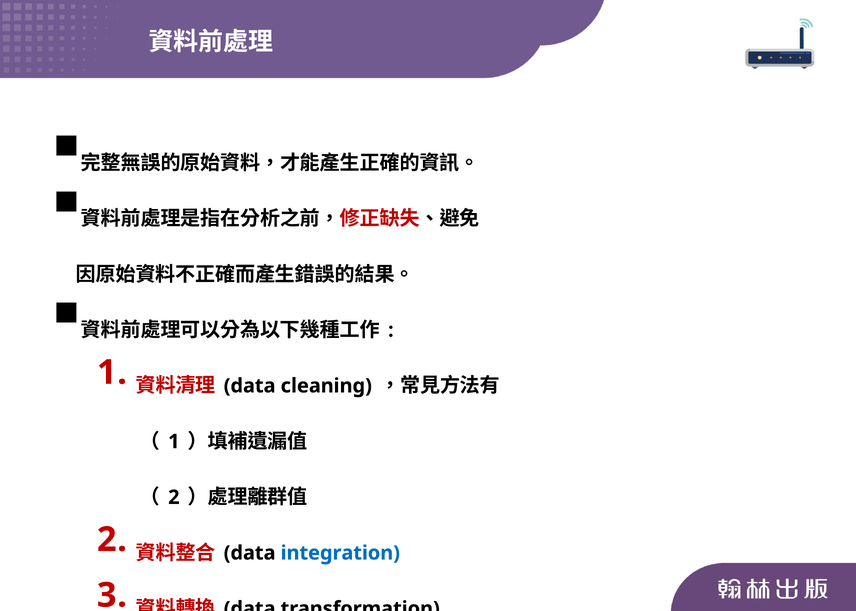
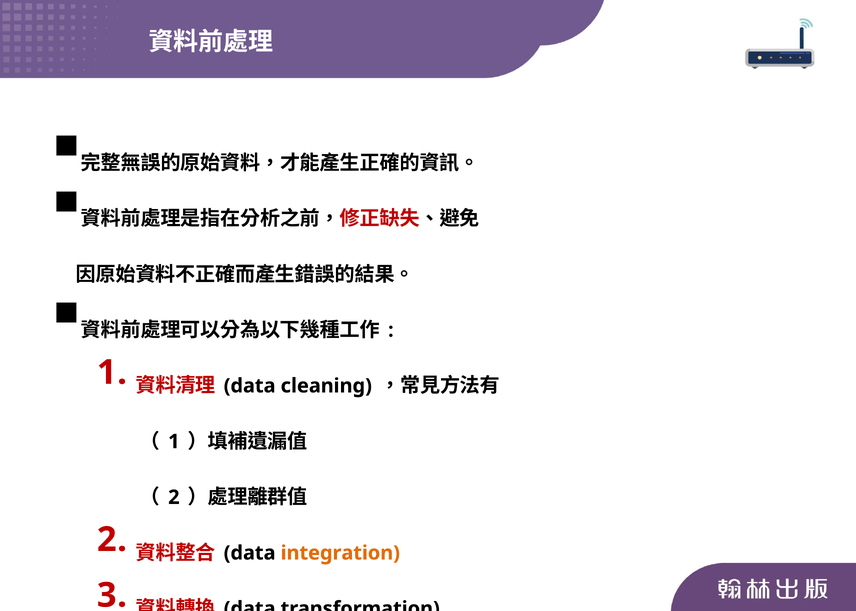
integration colour: blue -> orange
